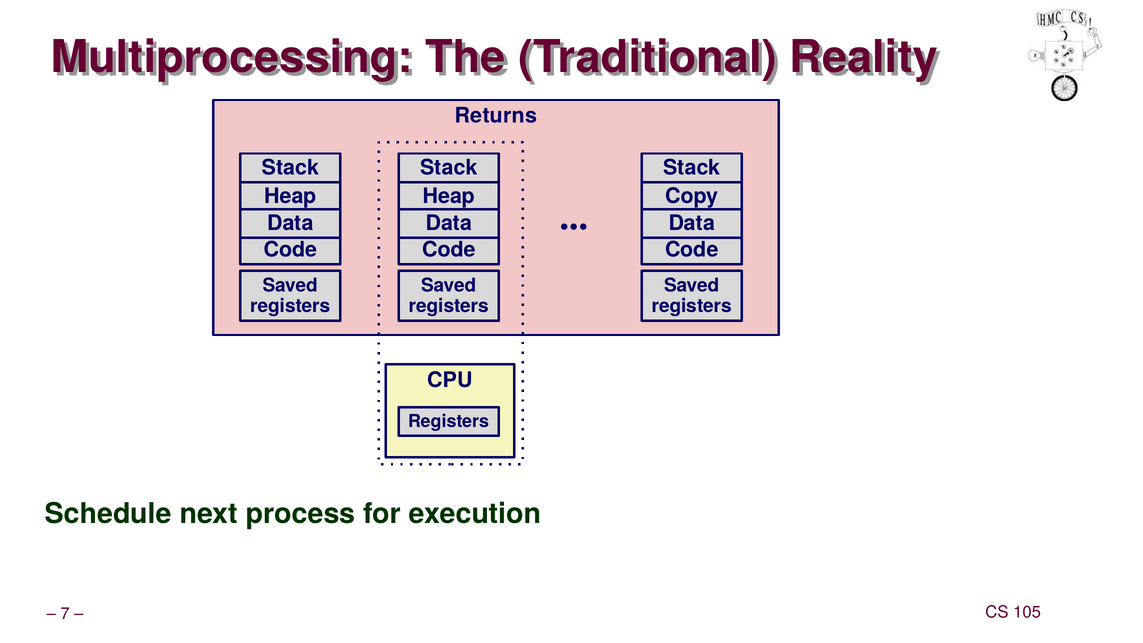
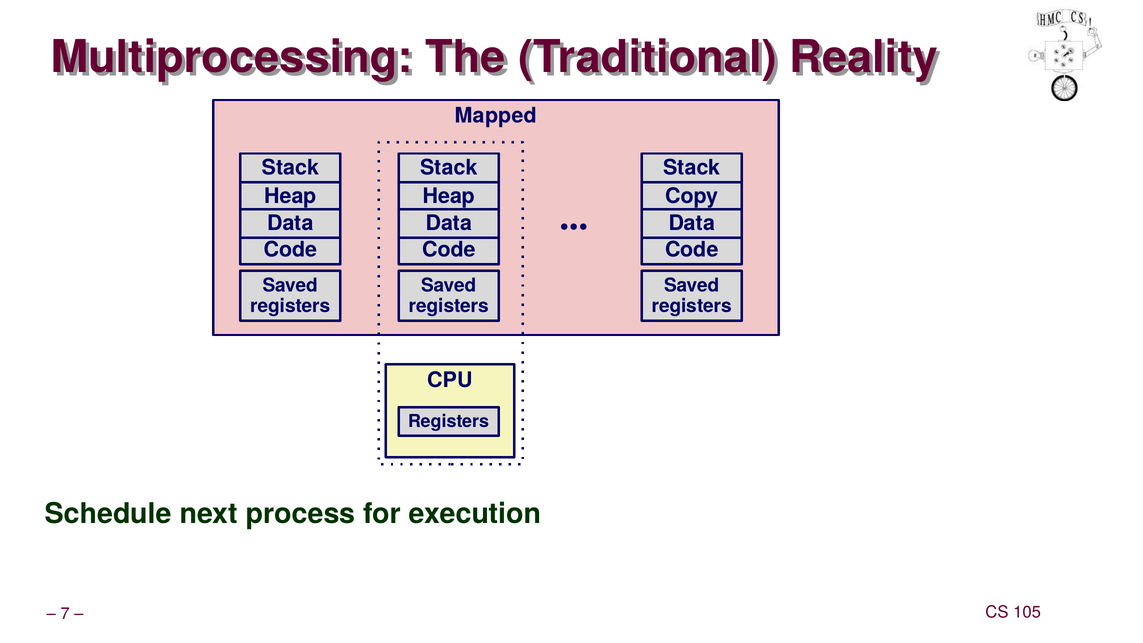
Returns: Returns -> Mapped
